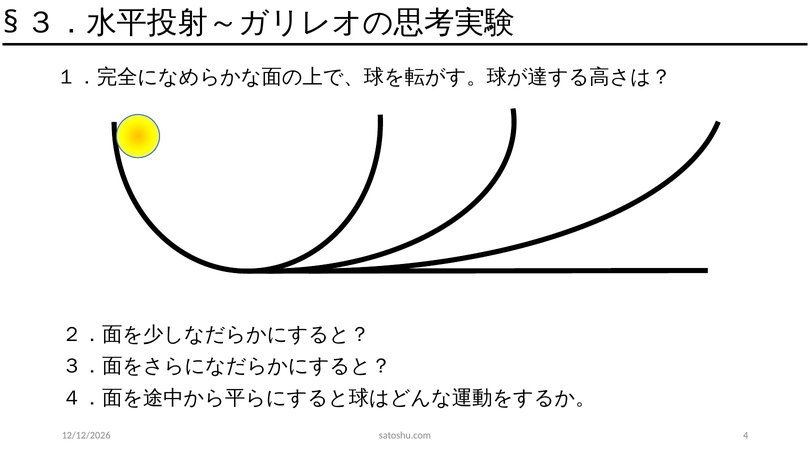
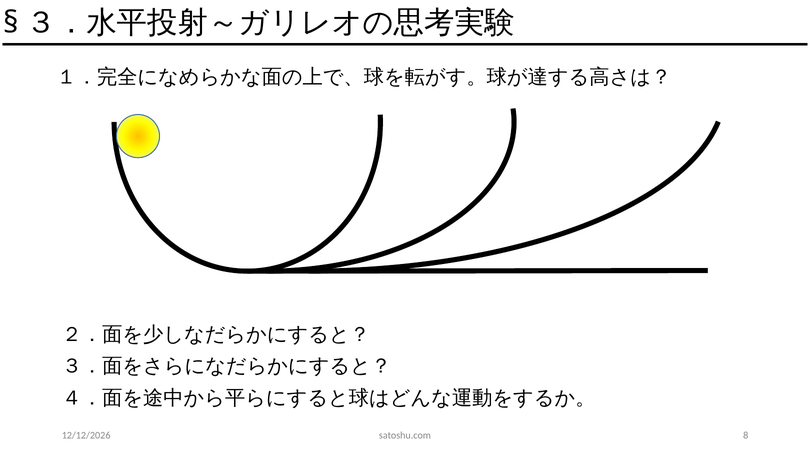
4: 4 -> 8
